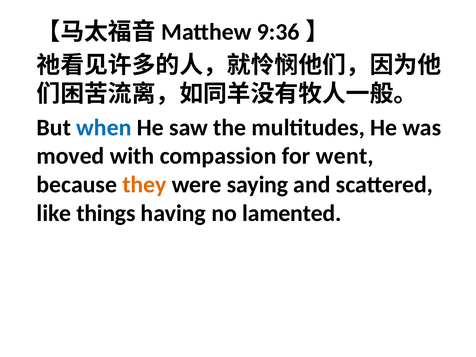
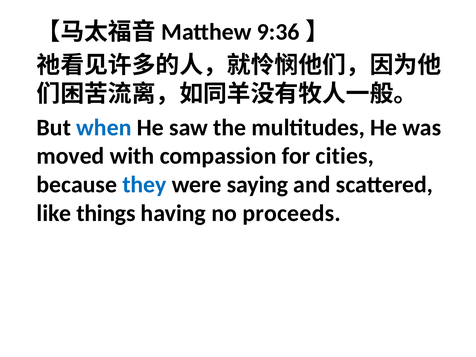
went: went -> cities
they colour: orange -> blue
lamented: lamented -> proceeds
